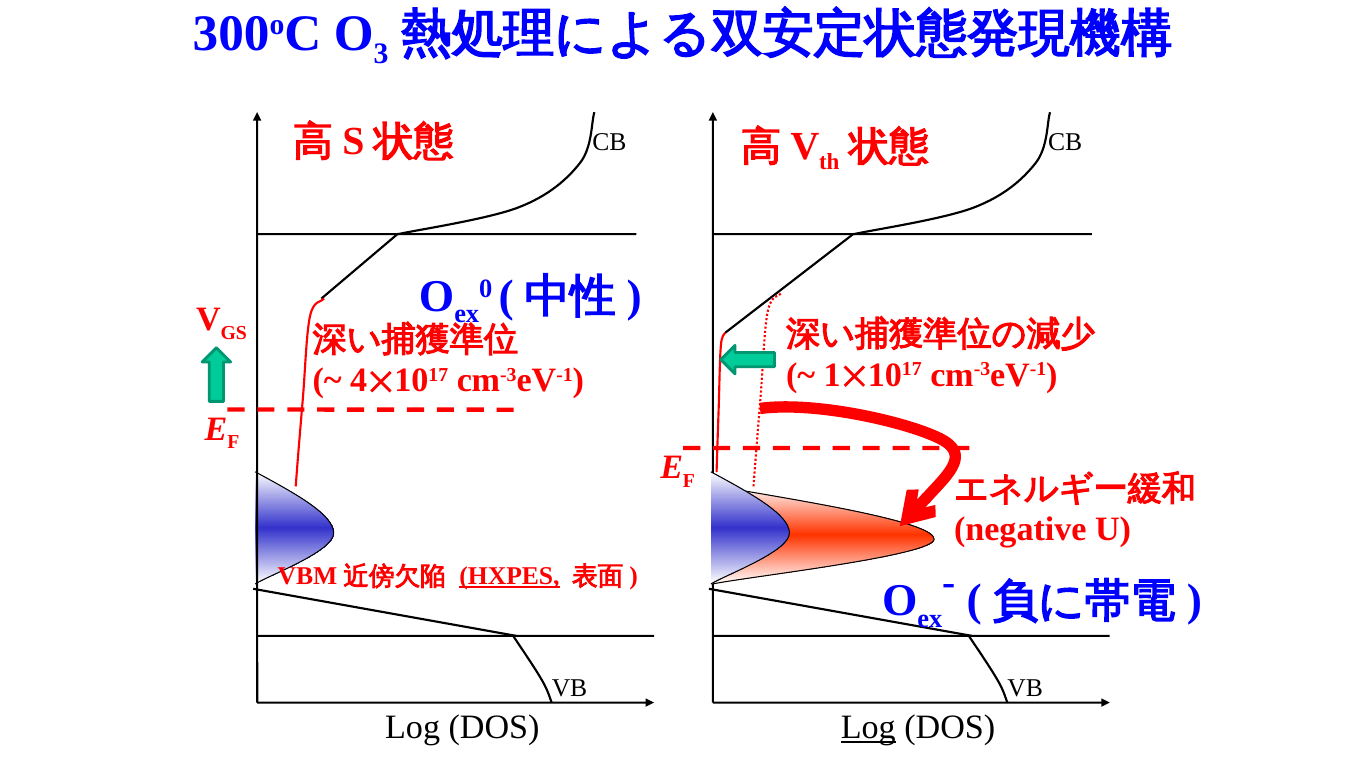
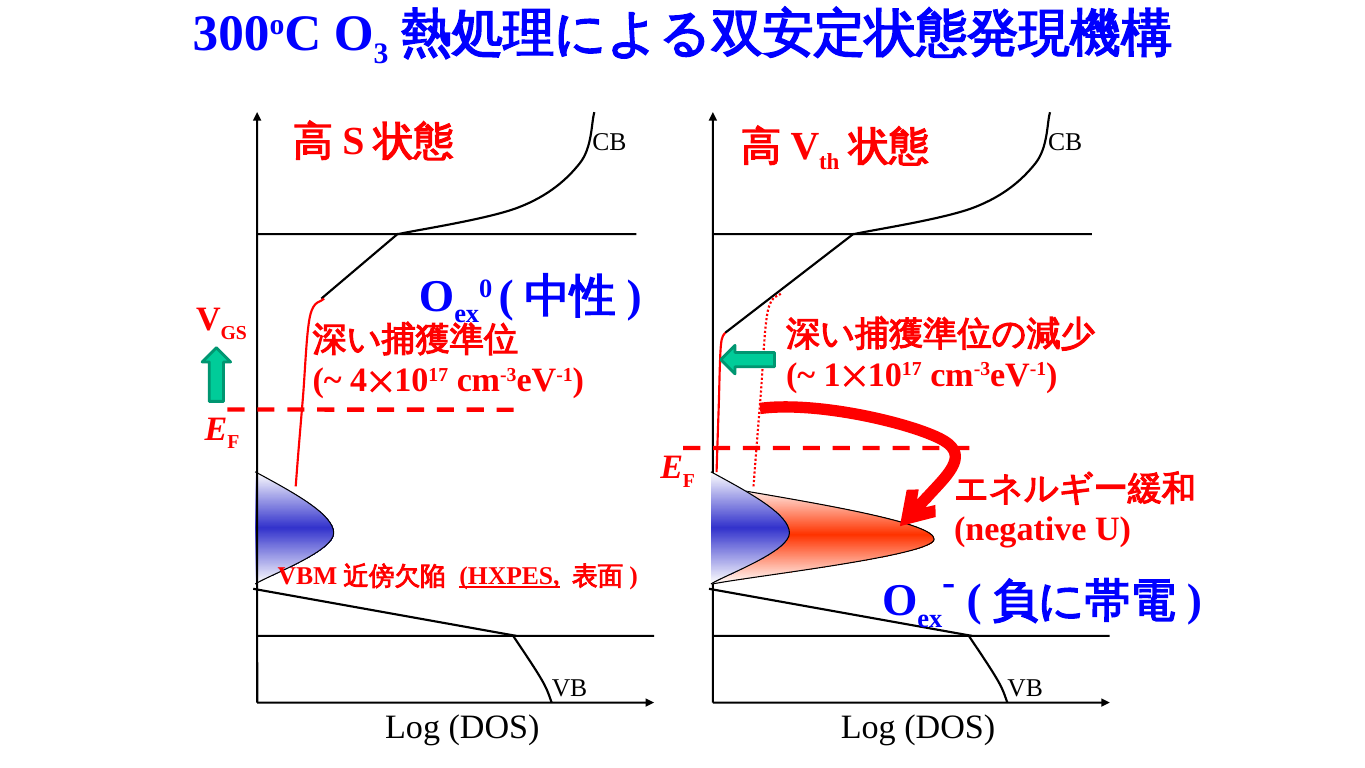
Log at (868, 727) underline: present -> none
